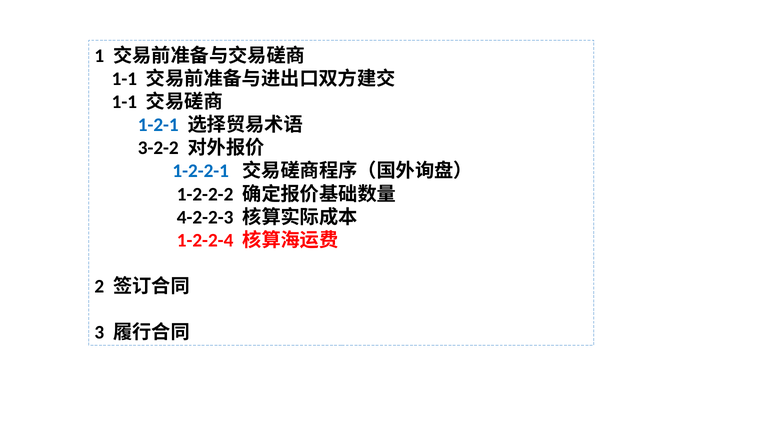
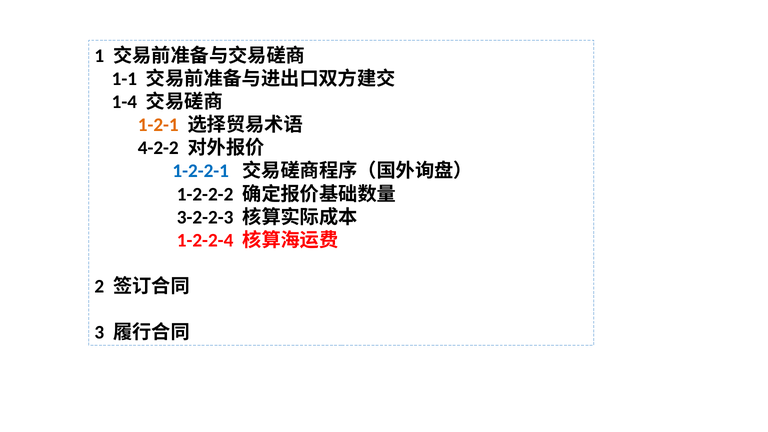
1-1 at (124, 102): 1-1 -> 1-4
1-2-1 colour: blue -> orange
3-2-2: 3-2-2 -> 4-2-2
4-2-2-3: 4-2-2-3 -> 3-2-2-3
